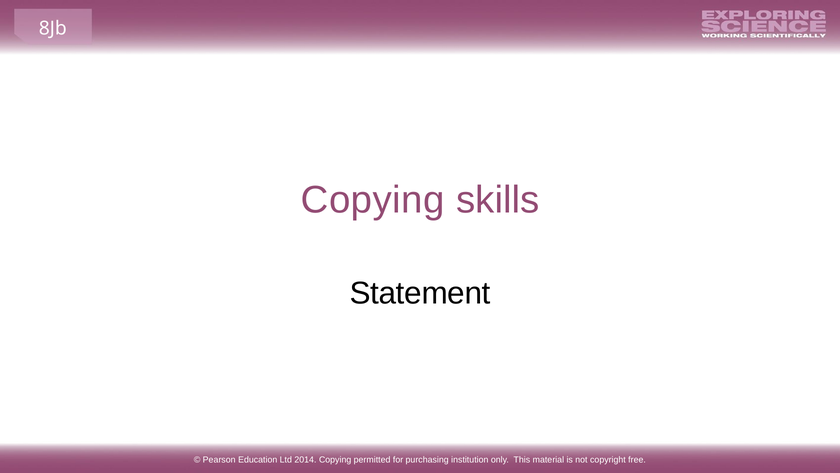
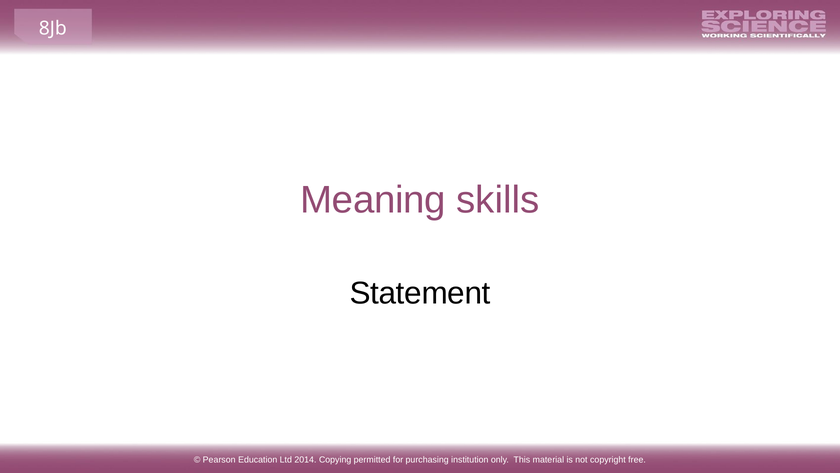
Copying at (373, 200): Copying -> Meaning
